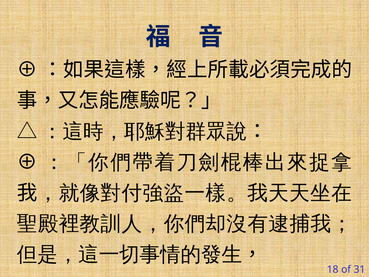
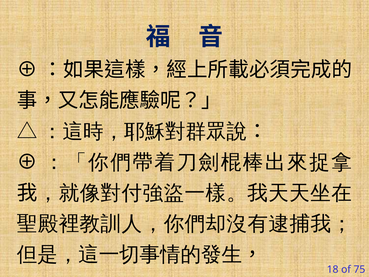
31: 31 -> 75
